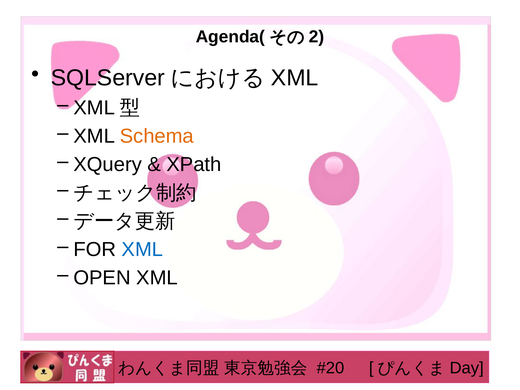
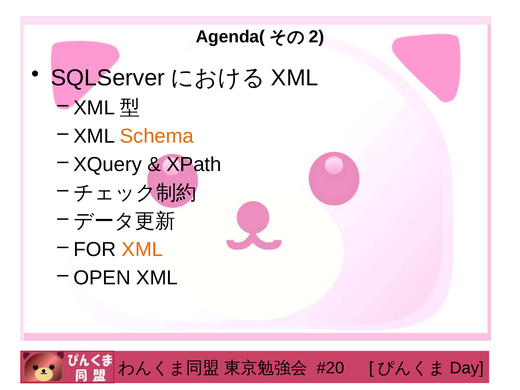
XML at (142, 249) colour: blue -> orange
